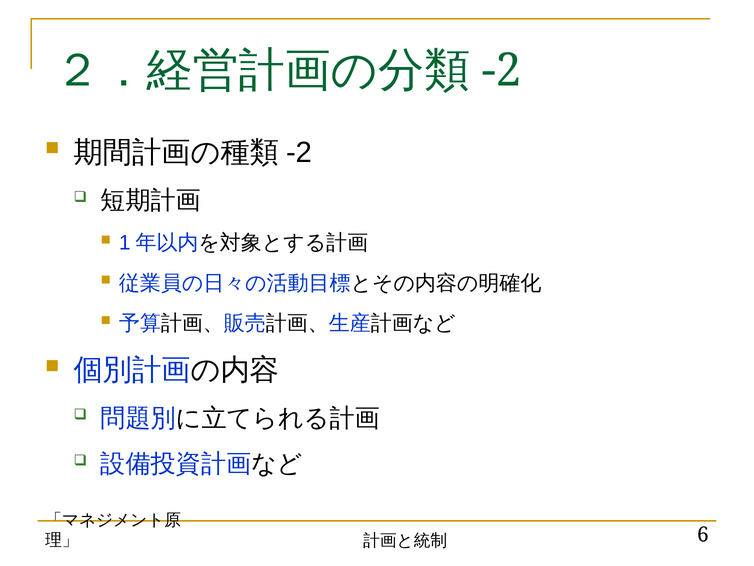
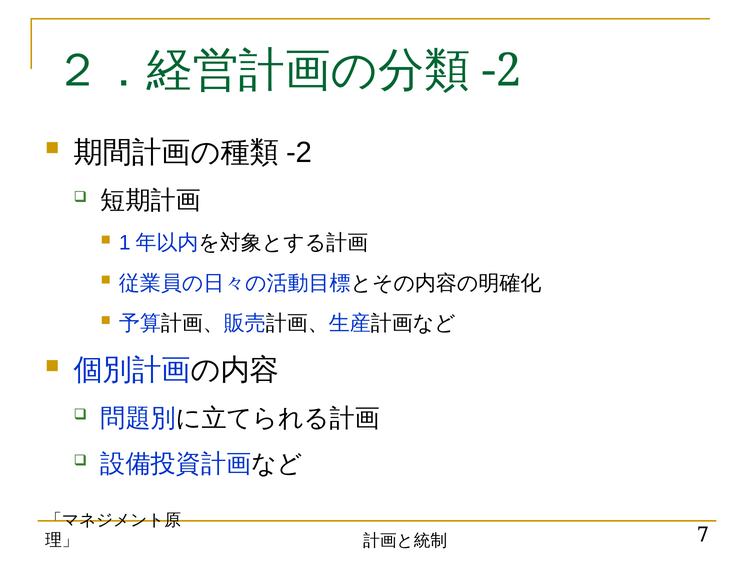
6: 6 -> 7
